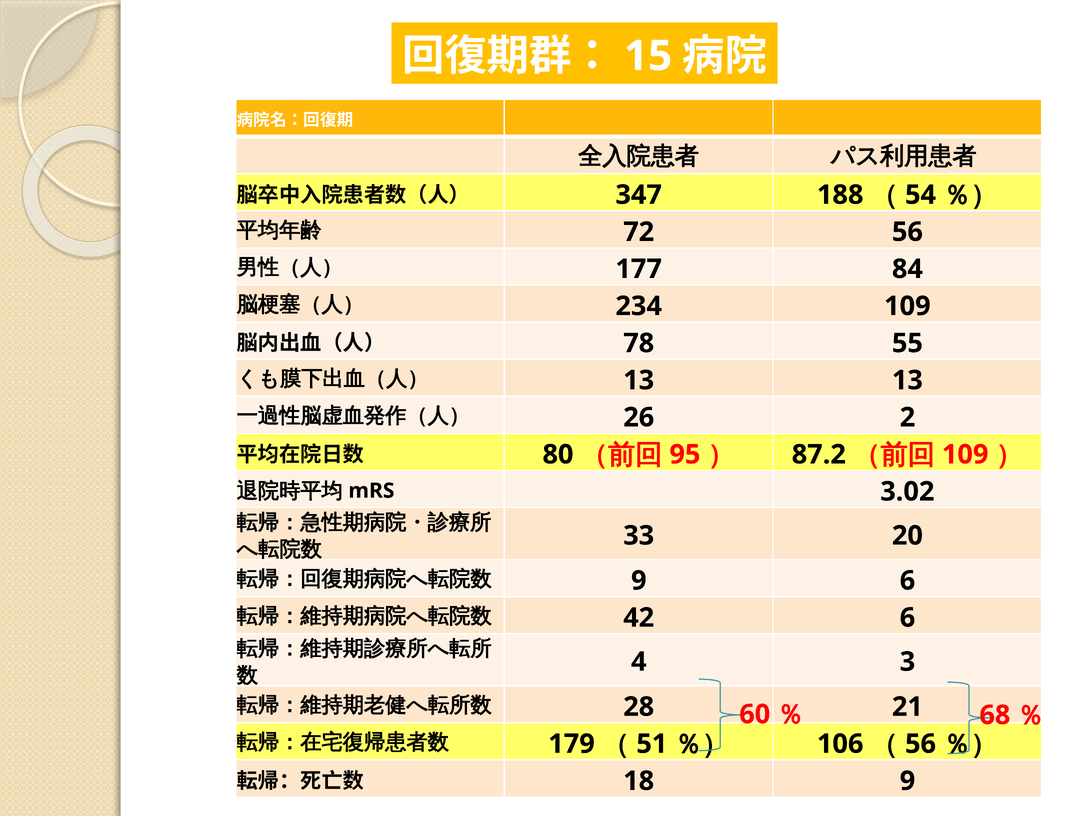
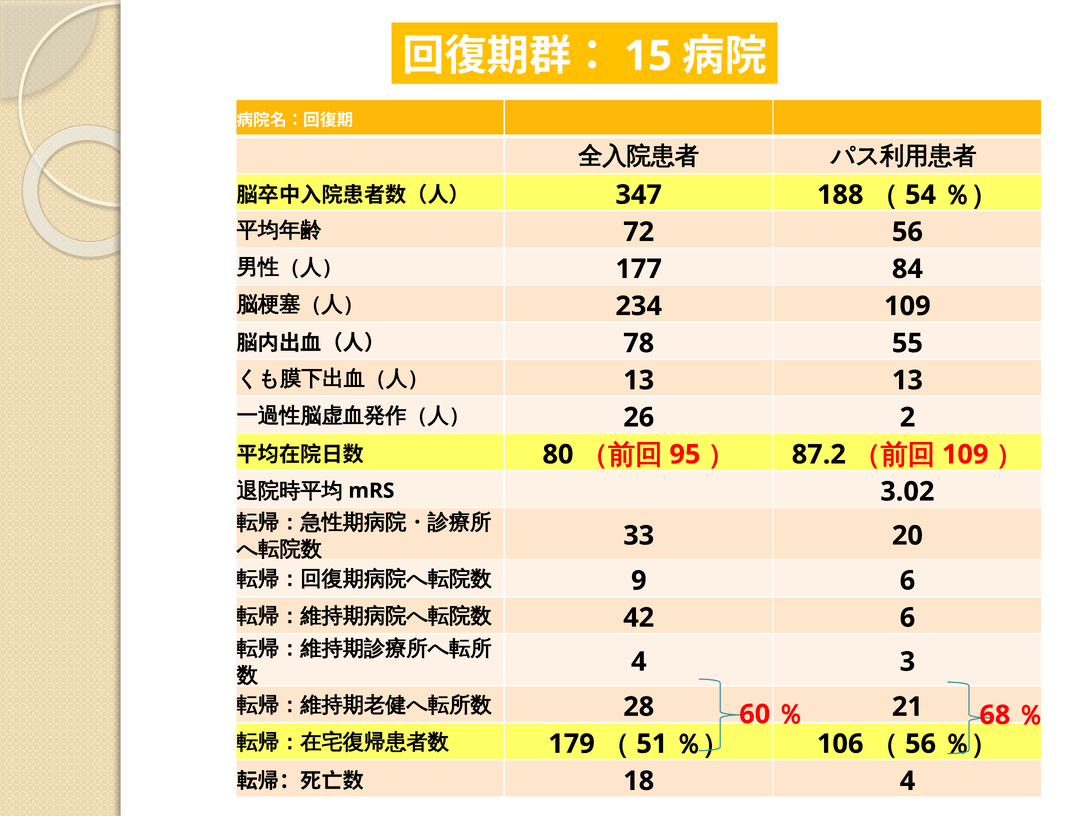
18 9: 9 -> 4
